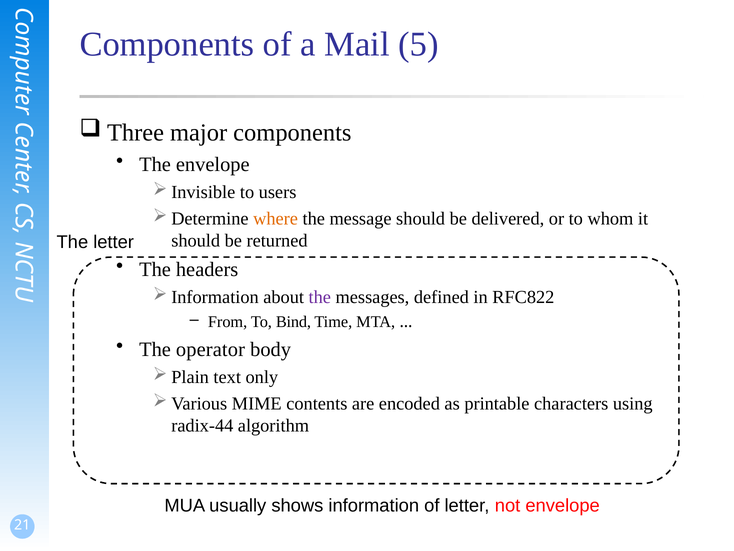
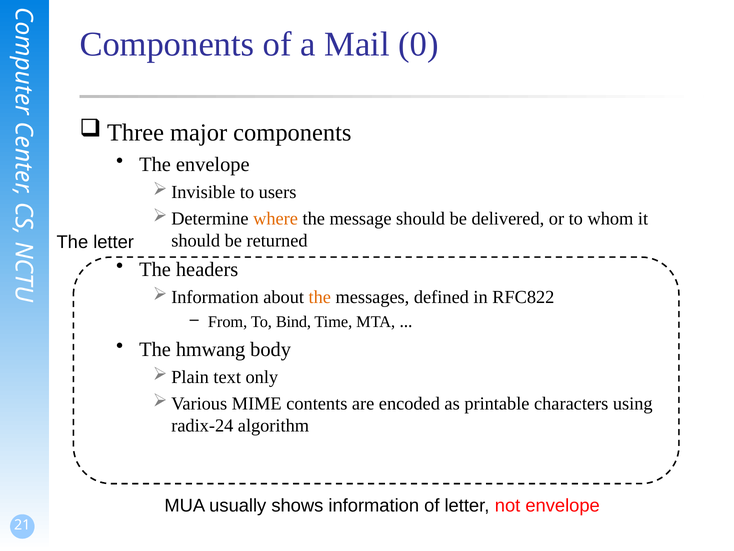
5: 5 -> 0
the at (320, 297) colour: purple -> orange
operator: operator -> hmwang
radix-44: radix-44 -> radix-24
